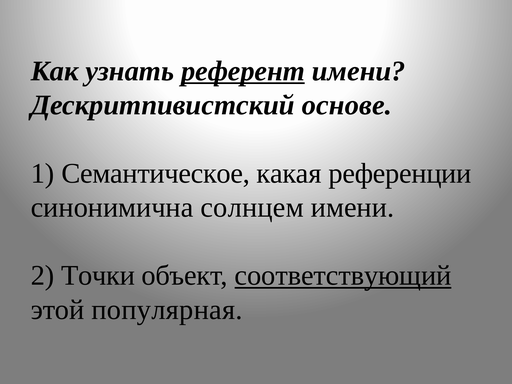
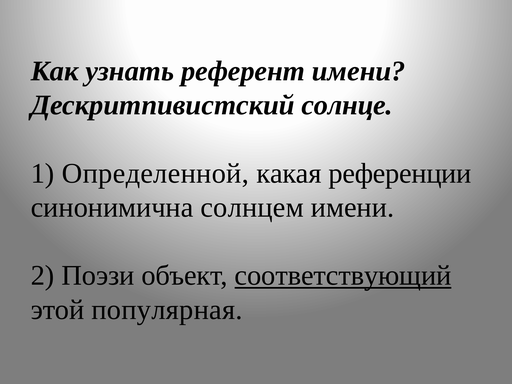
референт underline: present -> none
основе: основе -> солнце
Семантическое: Семантическое -> Определенной
Точки: Точки -> Поэзи
